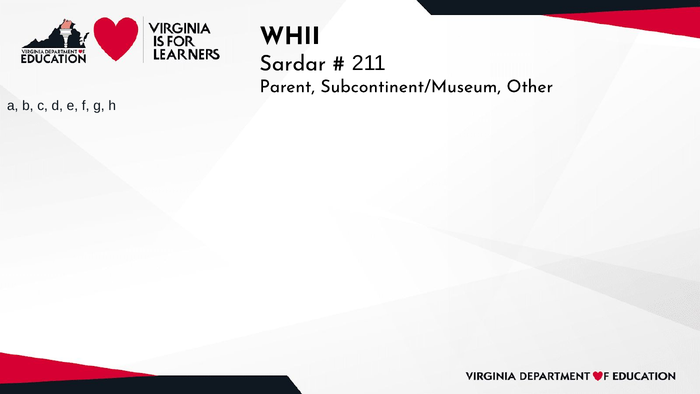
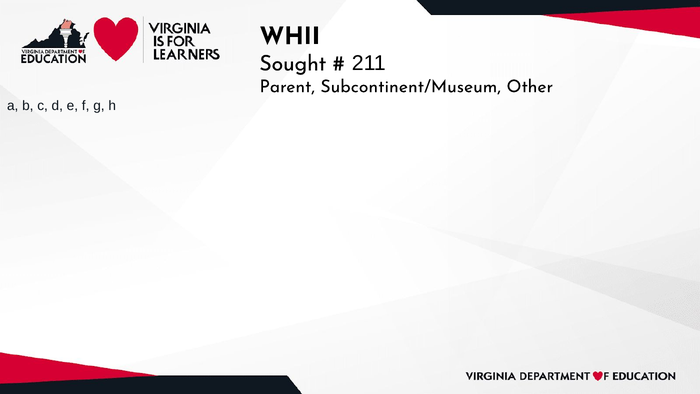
Sardar: Sardar -> Sought
